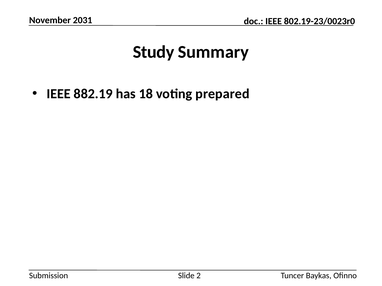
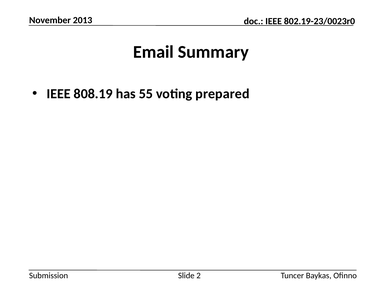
2031: 2031 -> 2013
Study: Study -> Email
882.19: 882.19 -> 808.19
18: 18 -> 55
